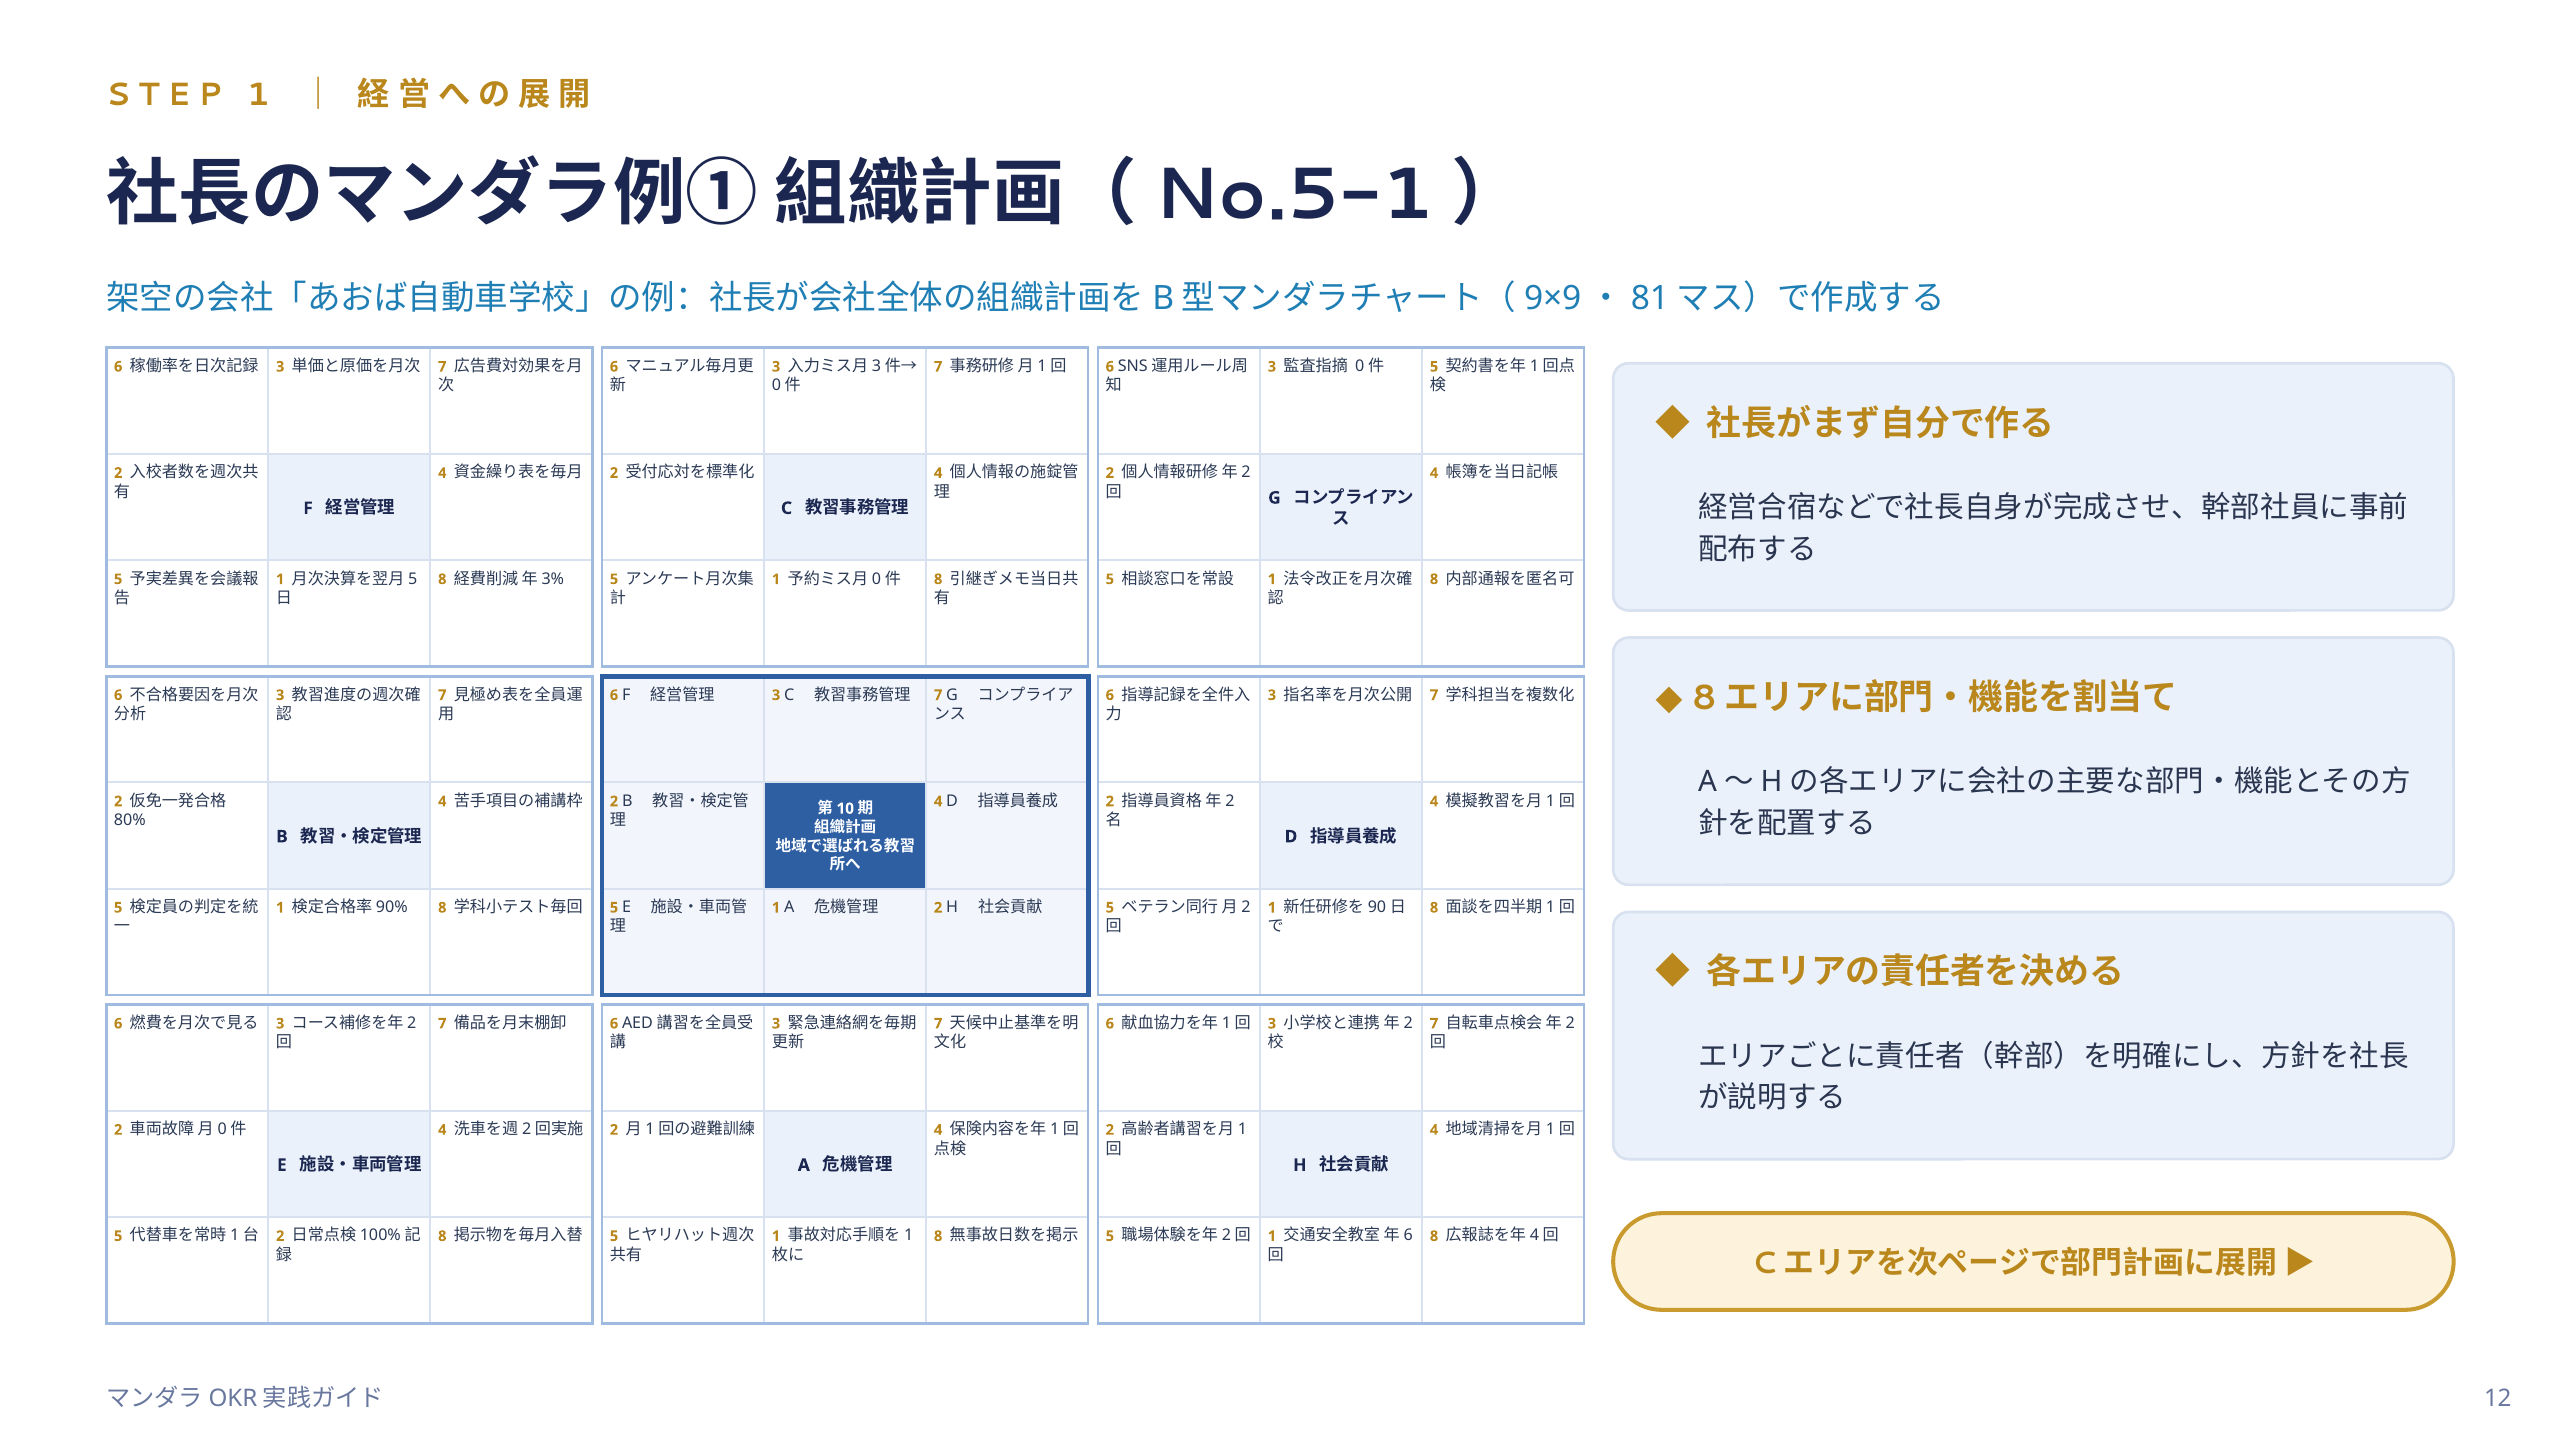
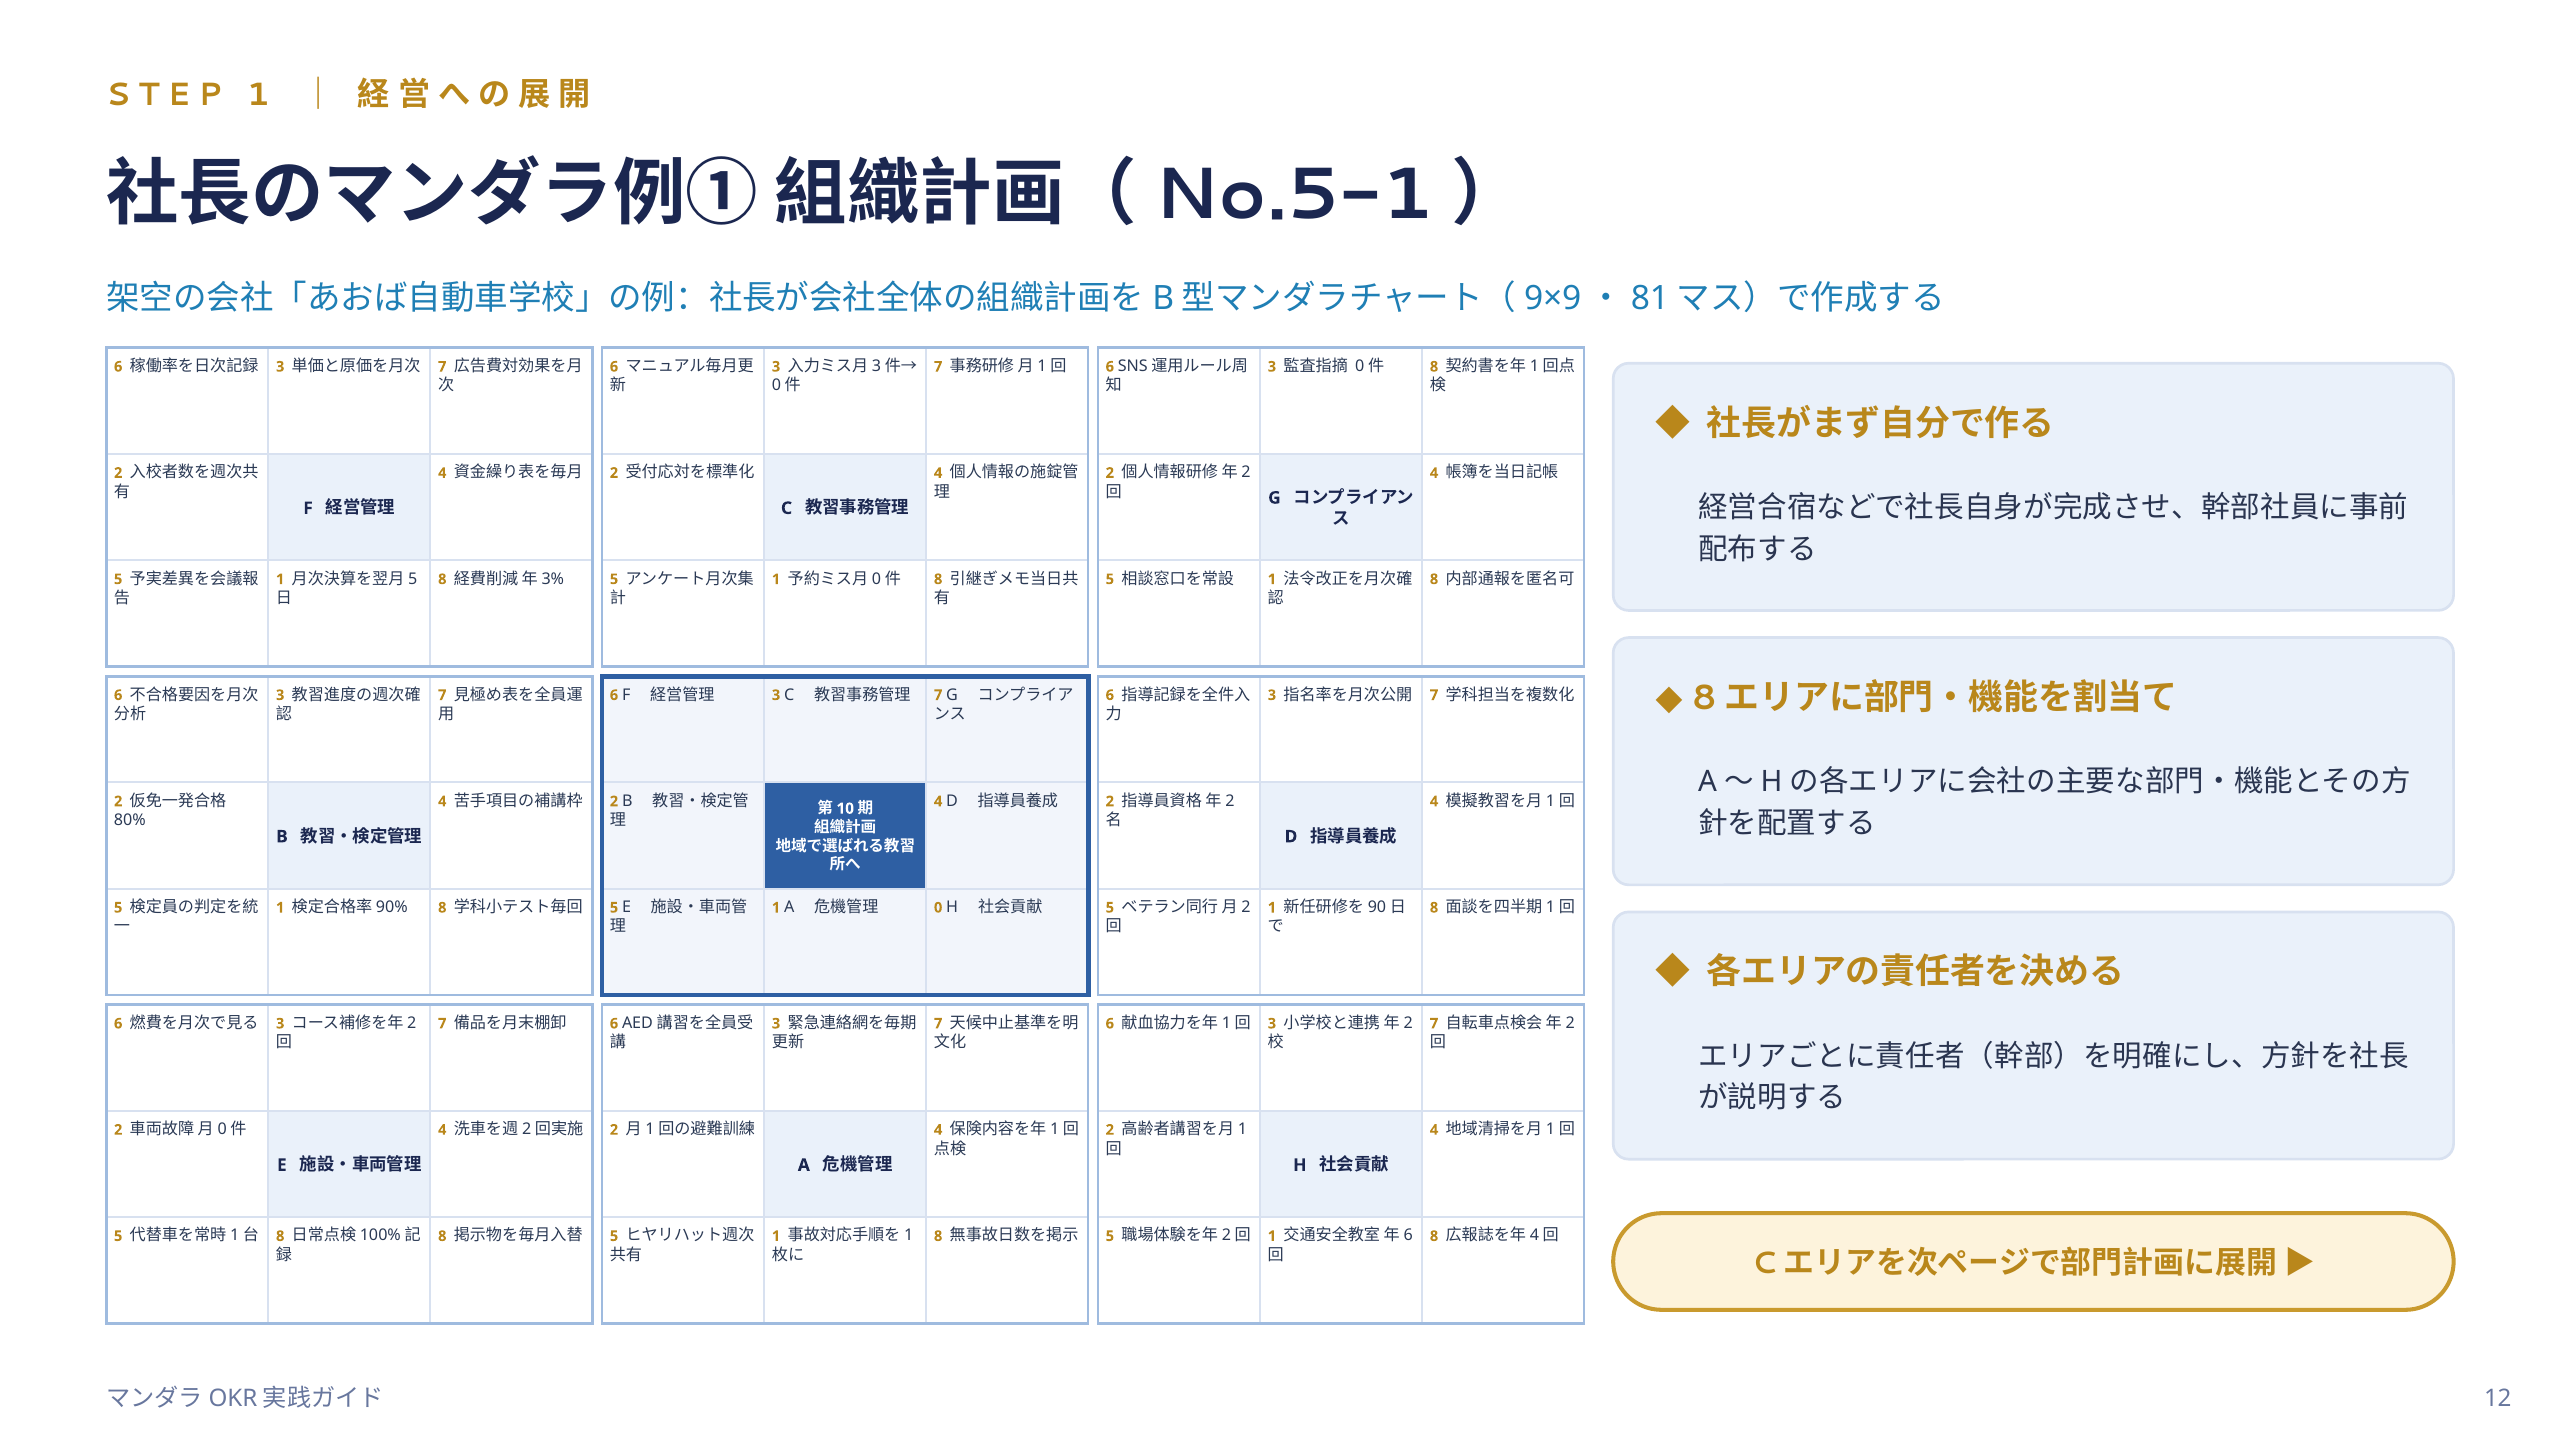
5 at (1434, 367): 5 -> 8
2 at (938, 908): 2 -> 0
2 at (280, 1236): 2 -> 8
